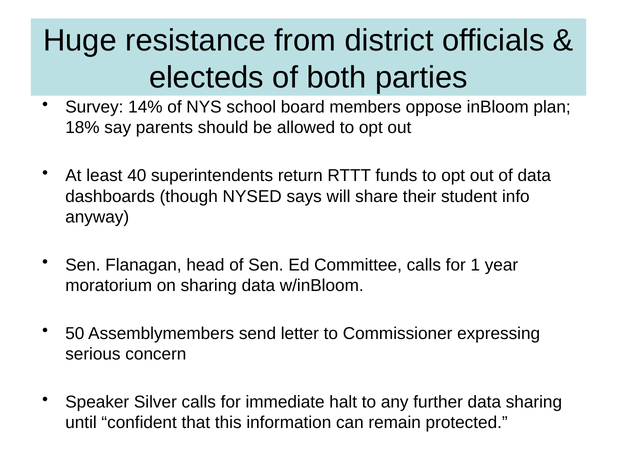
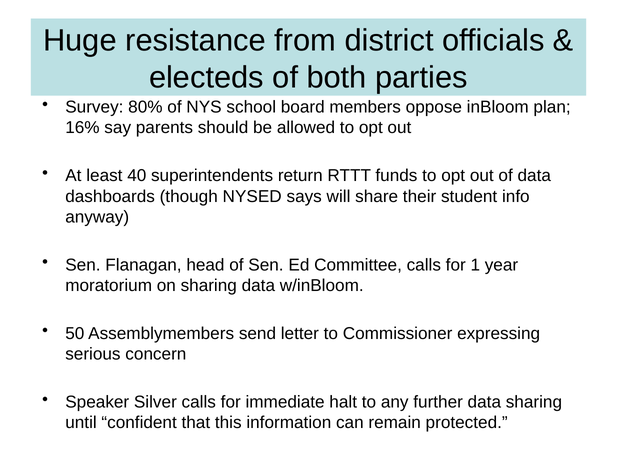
14%: 14% -> 80%
18%: 18% -> 16%
